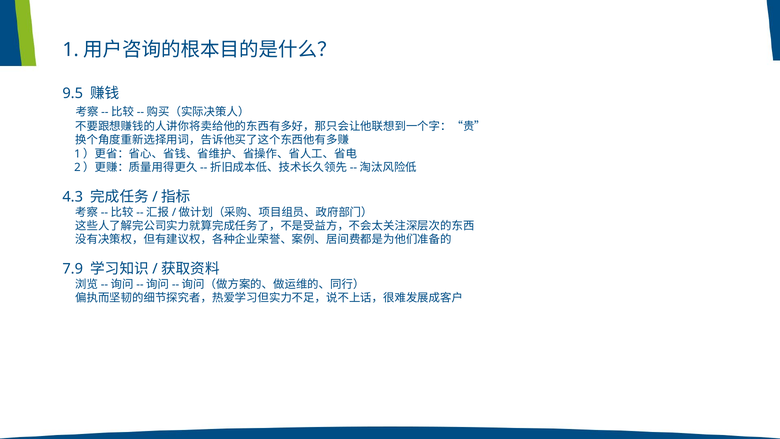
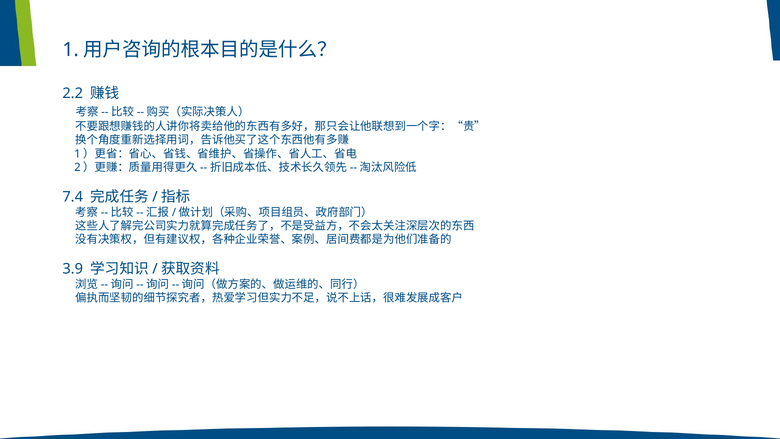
9.5: 9.5 -> 2.2
4.3: 4.3 -> 7.4
7.9: 7.9 -> 3.9
